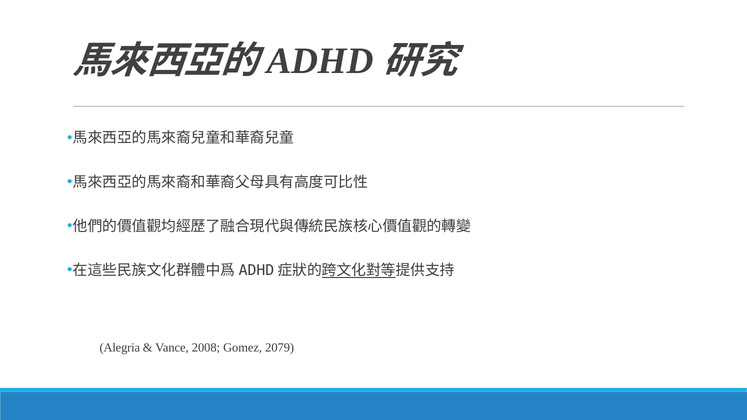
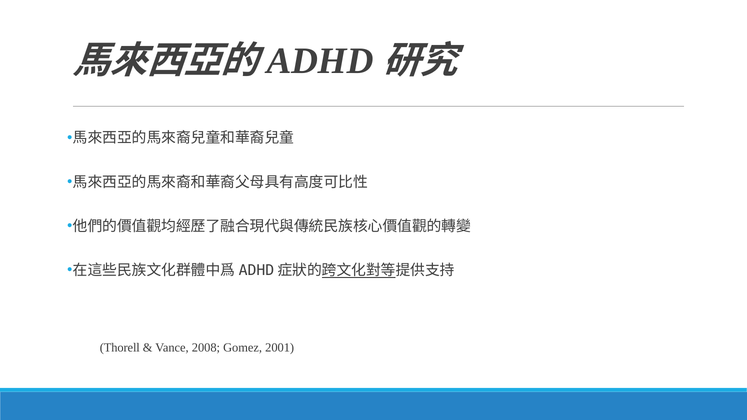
Alegria: Alegria -> Thorell
2079: 2079 -> 2001
